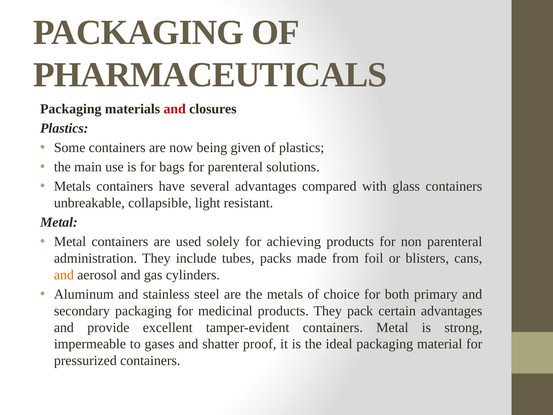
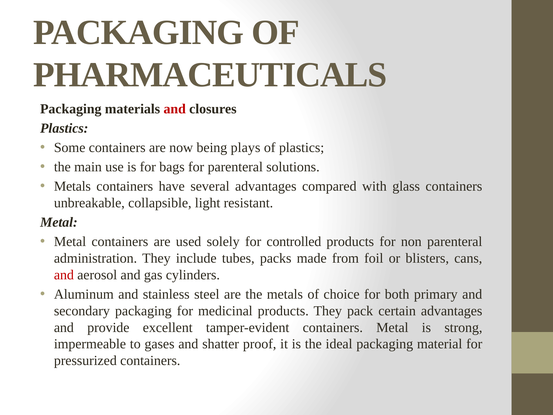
given: given -> plays
achieving: achieving -> controlled
and at (64, 275) colour: orange -> red
